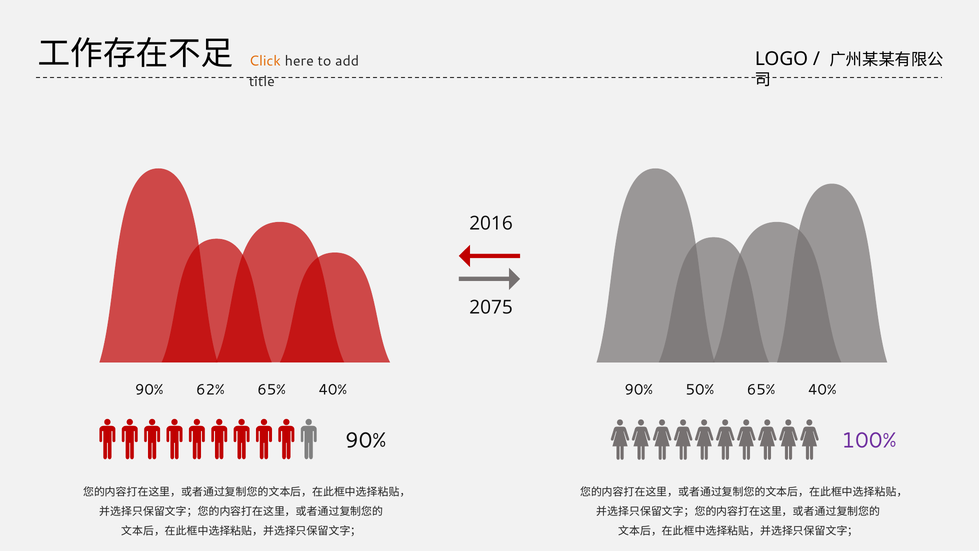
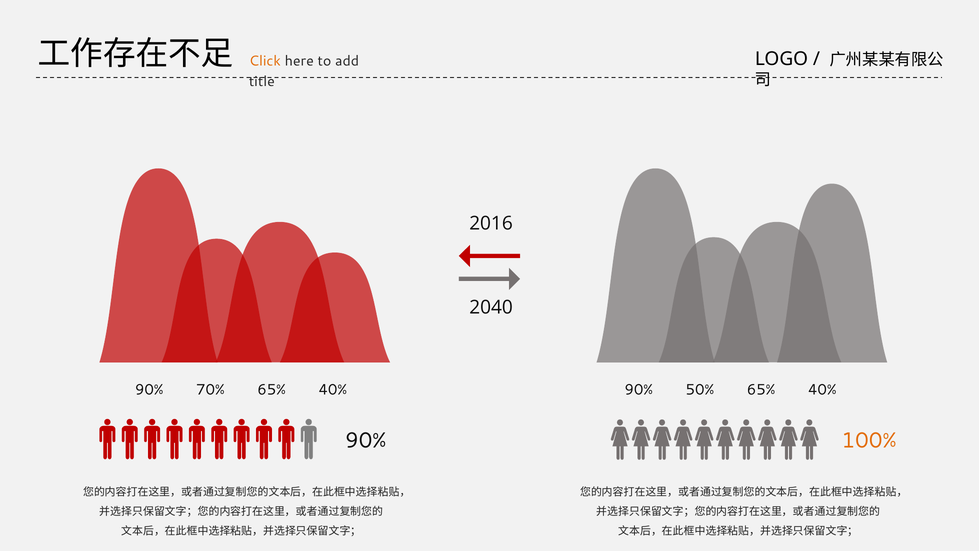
2075: 2075 -> 2040
62%: 62% -> 70%
100% colour: purple -> orange
